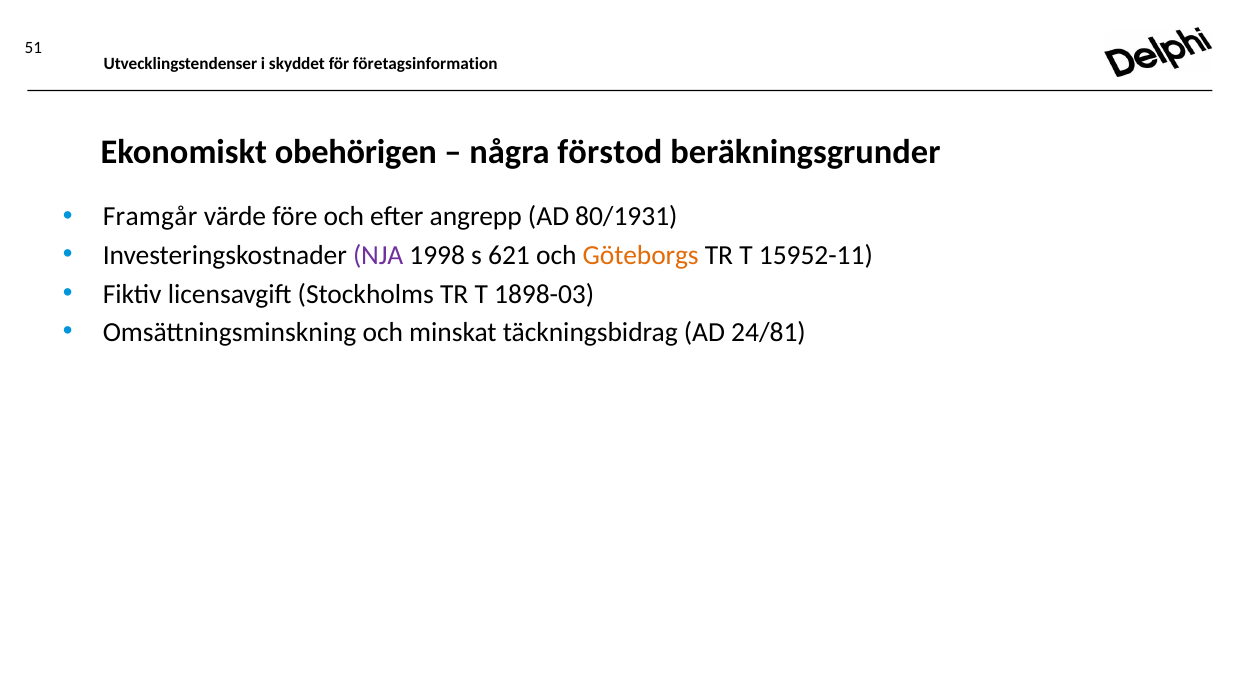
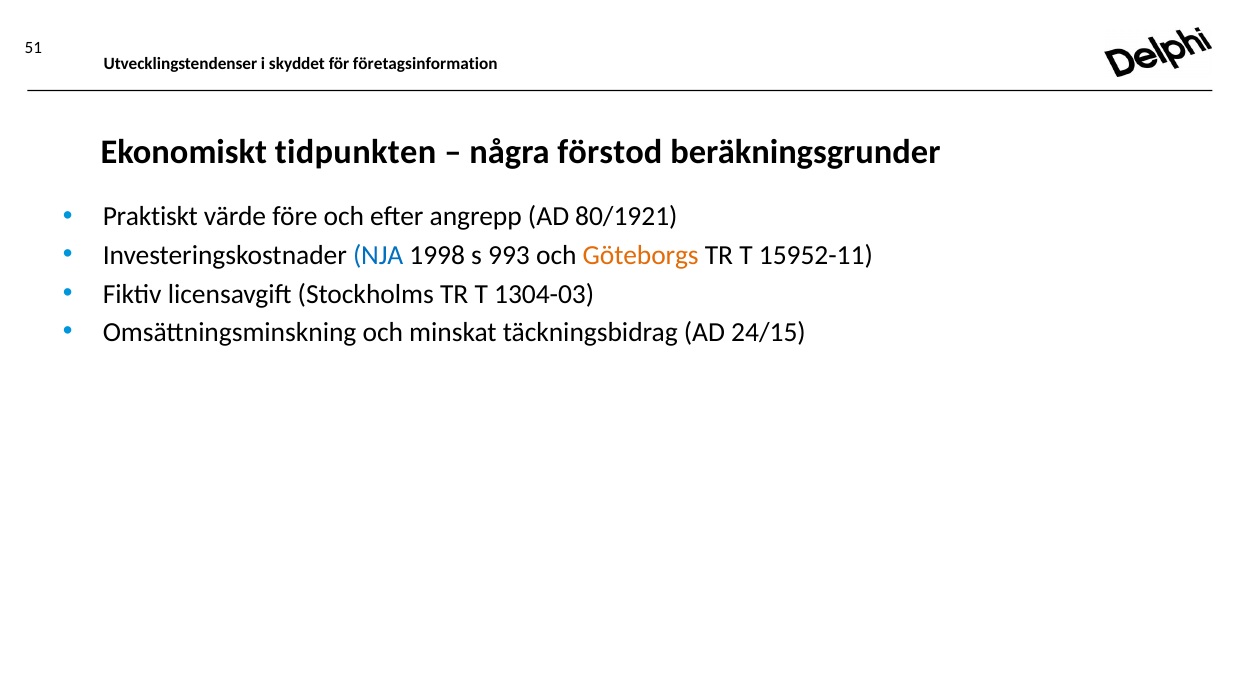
obehörigen: obehörigen -> tidpunkten
Framgår: Framgår -> Praktiskt
80/1931: 80/1931 -> 80/1921
NJA colour: purple -> blue
621: 621 -> 993
1898-03: 1898-03 -> 1304-03
24/81: 24/81 -> 24/15
